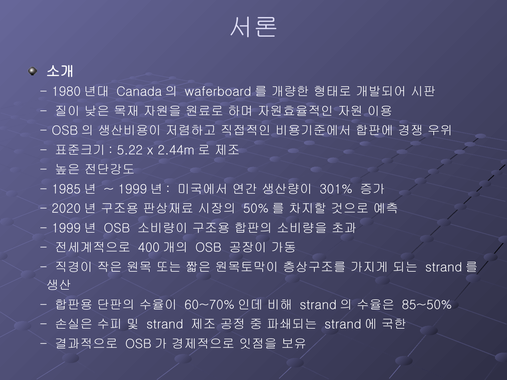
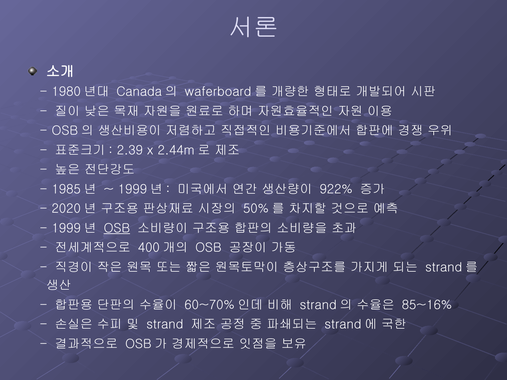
5.22: 5.22 -> 2.39
301%: 301% -> 922%
OSB at (117, 228) underline: none -> present
85~50%: 85~50% -> 85~16%
